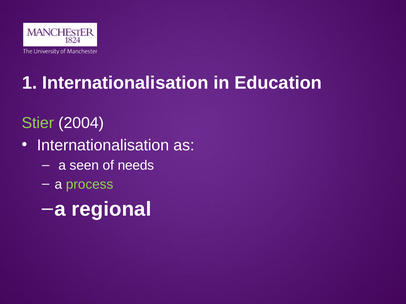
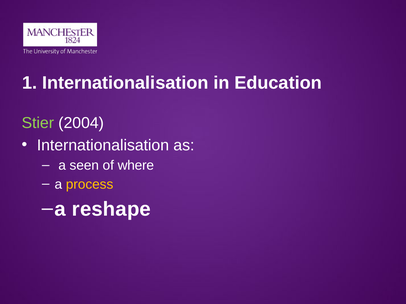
needs: needs -> where
process colour: light green -> yellow
regional: regional -> reshape
